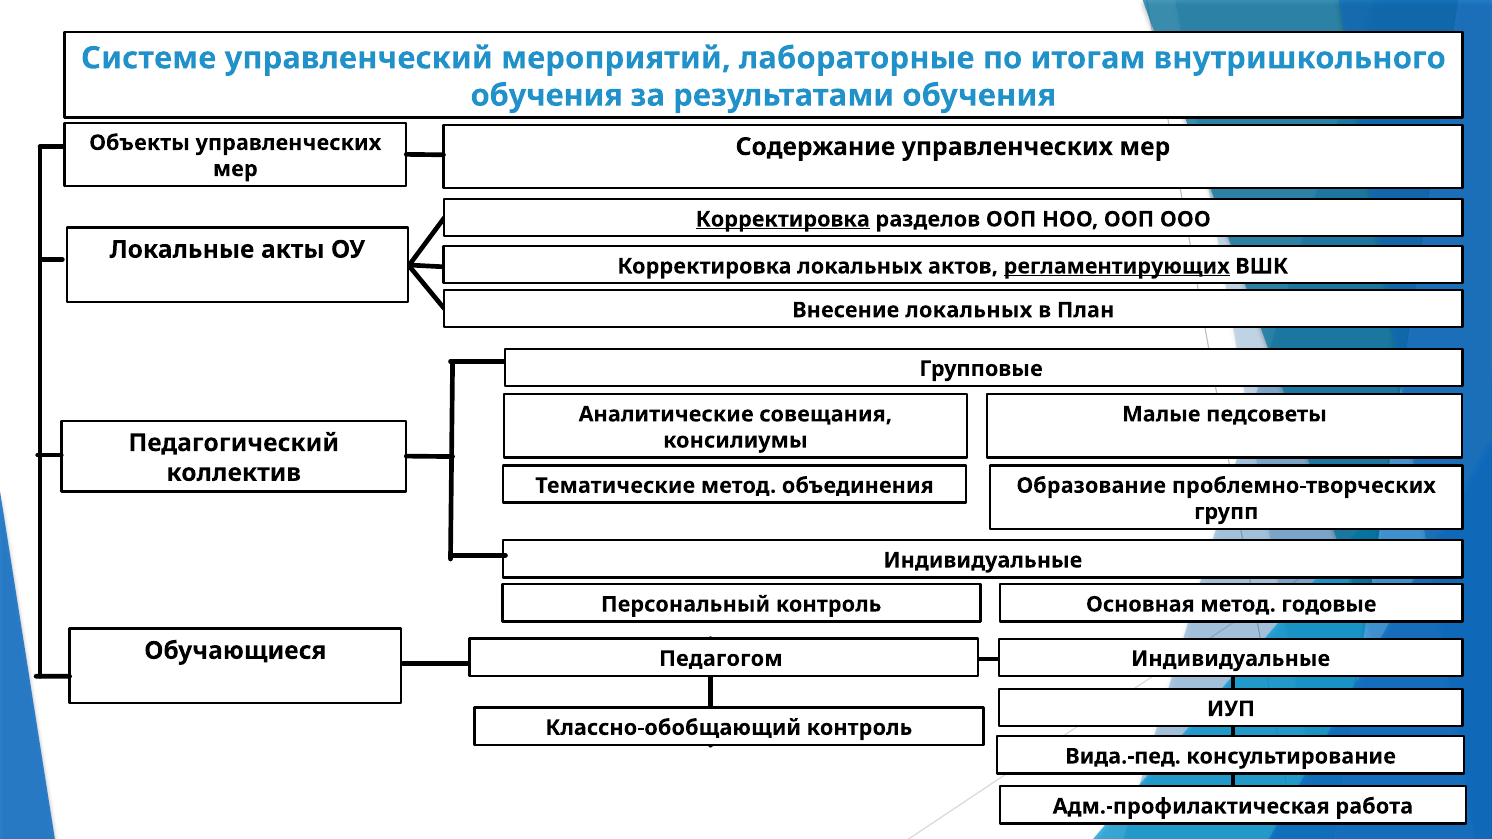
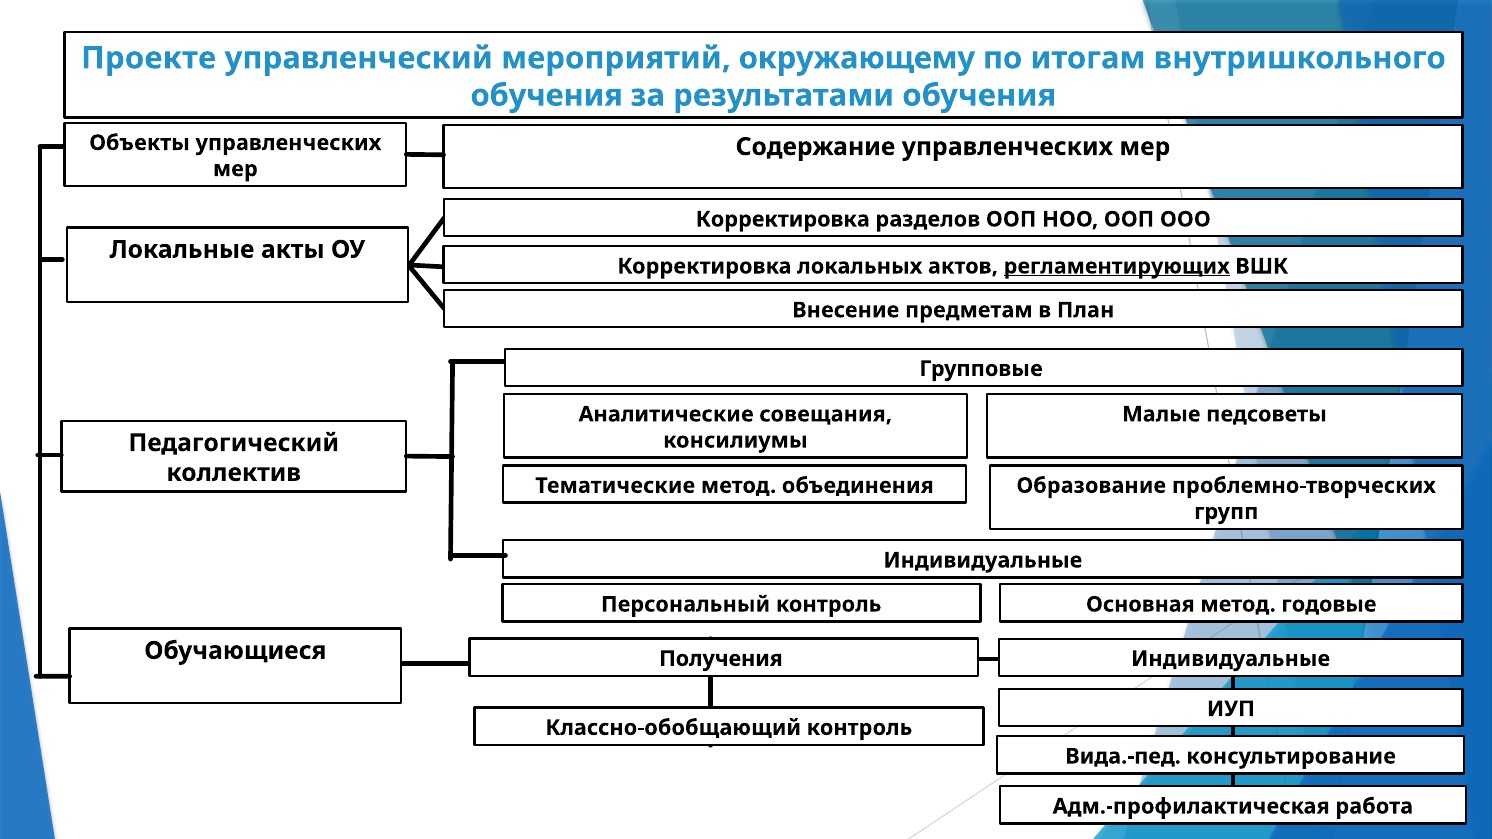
Системе: Системе -> Проекте
лабораторные: лабораторные -> окружающему
Корректировка at (783, 219) underline: present -> none
Внесение локальных: локальных -> предметам
Педагогом: Педагогом -> Получения
